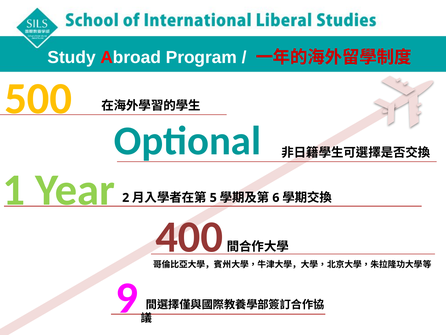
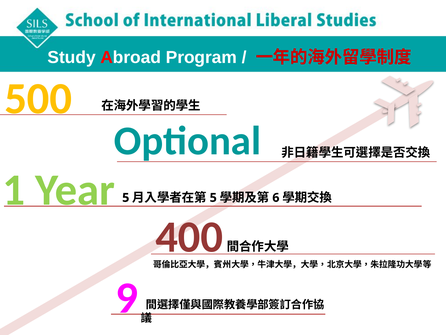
Year 2: 2 -> 5
